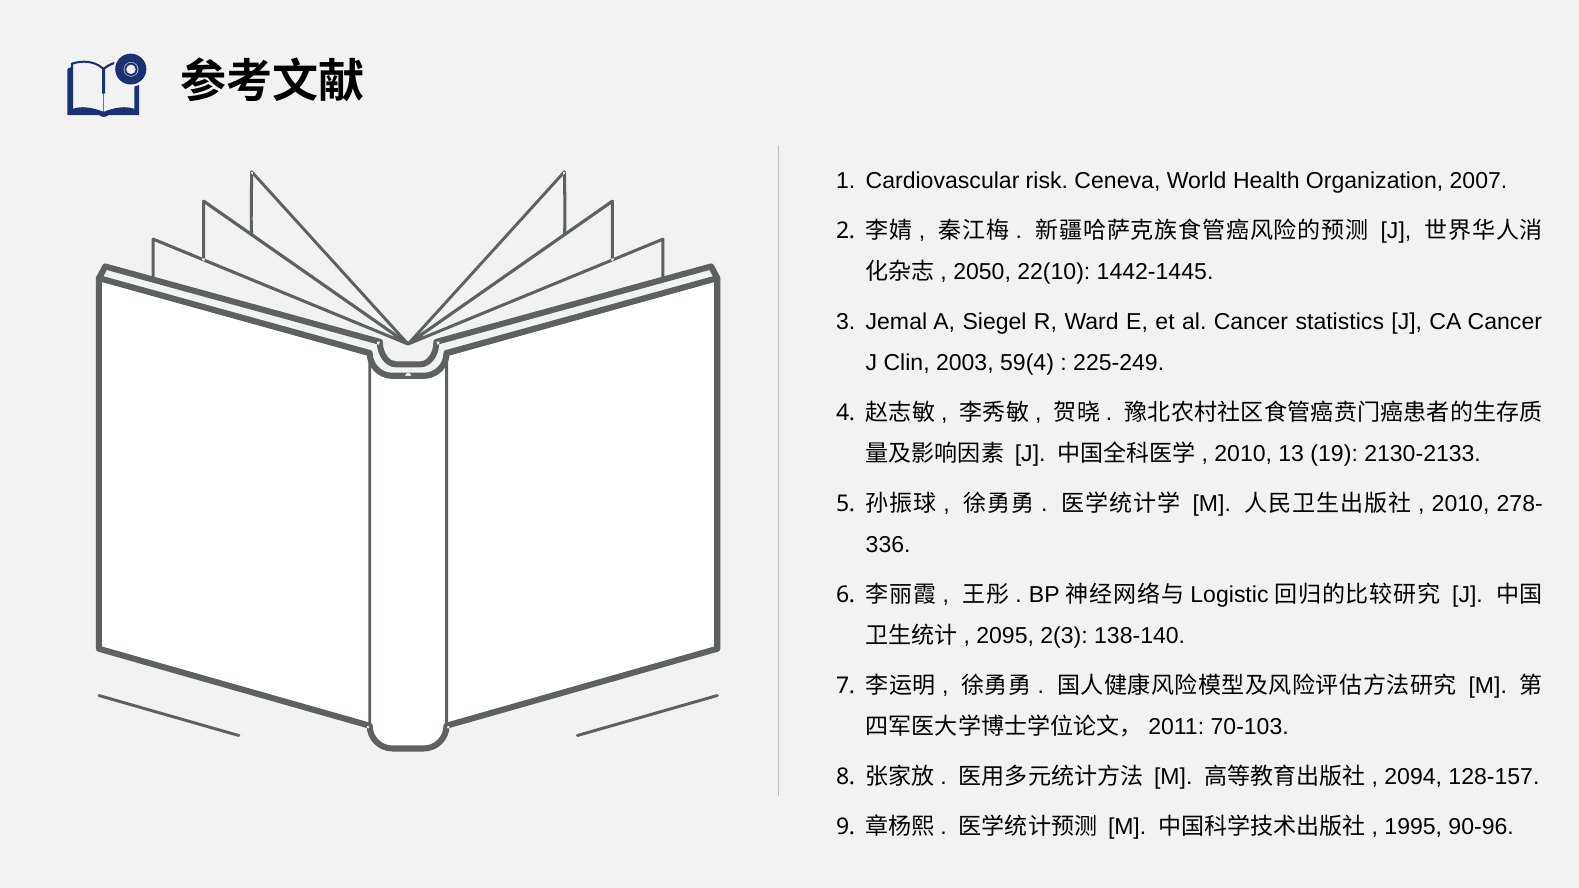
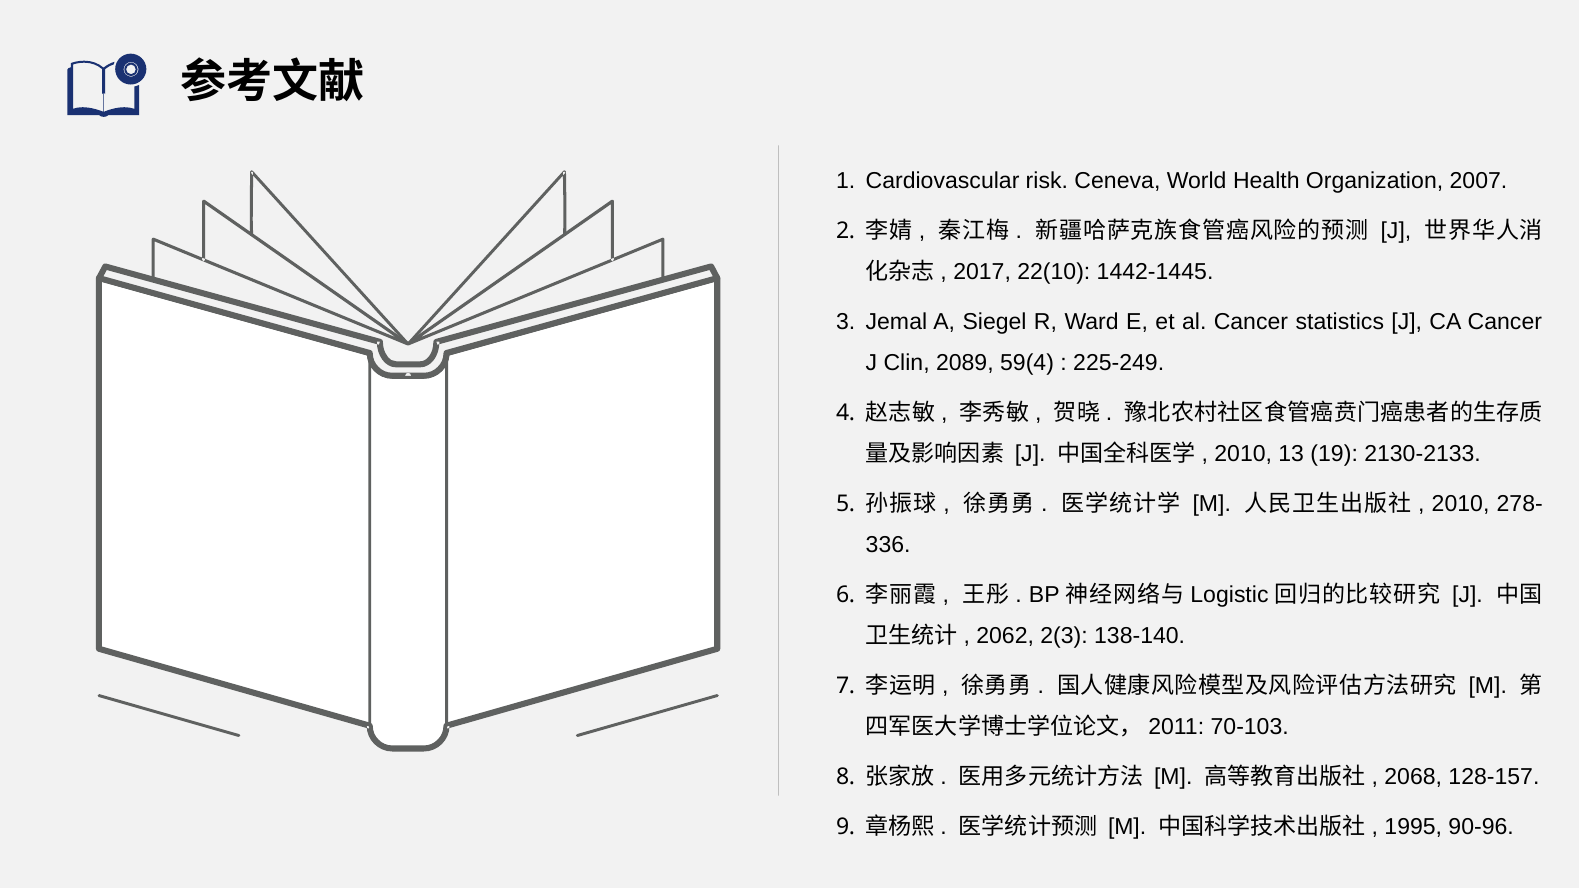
2050: 2050 -> 2017
2003: 2003 -> 2089
2095: 2095 -> 2062
2094: 2094 -> 2068
